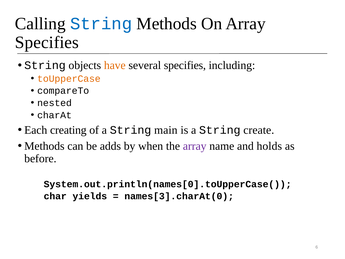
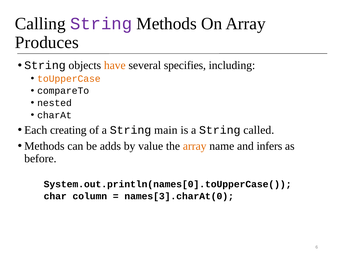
String at (101, 24) colour: blue -> purple
Specifies at (47, 42): Specifies -> Produces
create: create -> called
when: when -> value
array at (195, 146) colour: purple -> orange
holds: holds -> infers
yields: yields -> column
